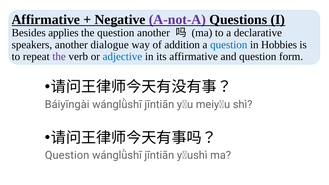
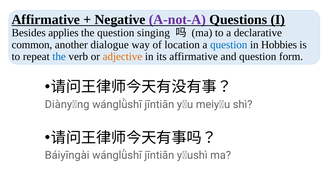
question another: another -> singing
speakers: speakers -> common
addition: addition -> location
the at (59, 57) colour: purple -> blue
adjective colour: blue -> orange
Báiyīngài: Báiyīngài -> Diànyǐng
Question at (67, 155): Question -> Báiyīngài
